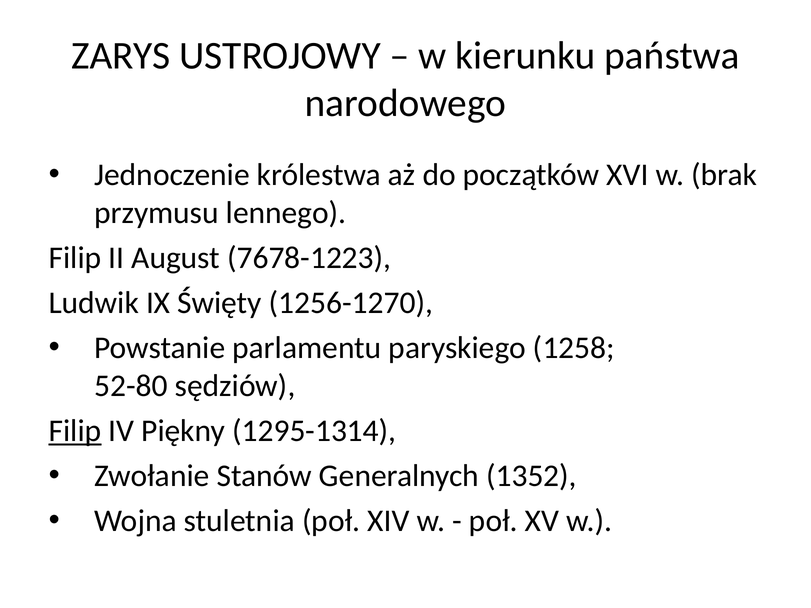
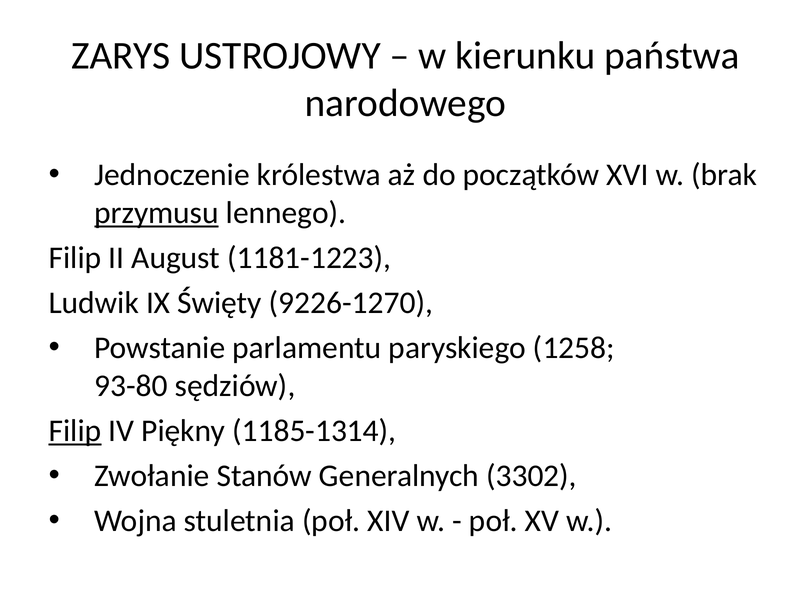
przymusu underline: none -> present
7678-1223: 7678-1223 -> 1181-1223
1256-1270: 1256-1270 -> 9226-1270
52-80: 52-80 -> 93-80
1295-1314: 1295-1314 -> 1185-1314
1352: 1352 -> 3302
